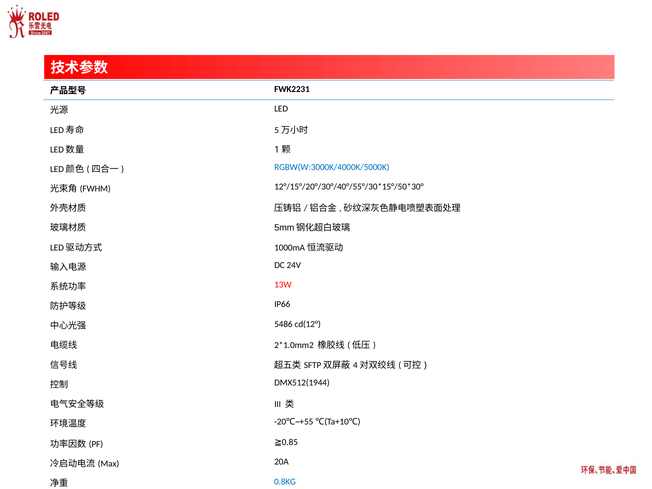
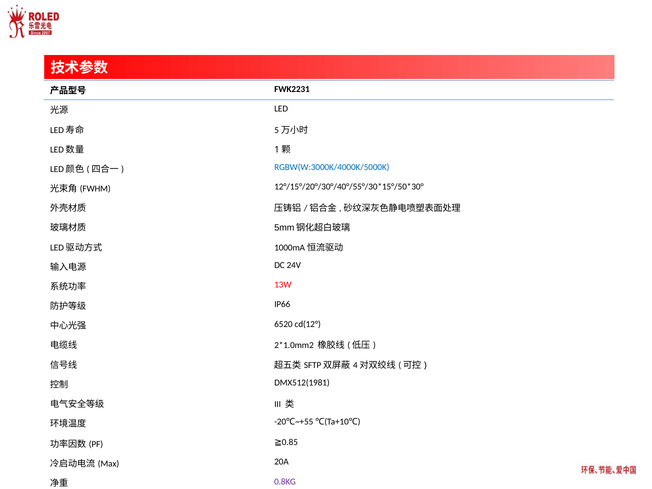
5486: 5486 -> 6520
DMX512(1944: DMX512(1944 -> DMX512(1981
0.8KG colour: blue -> purple
